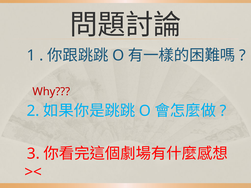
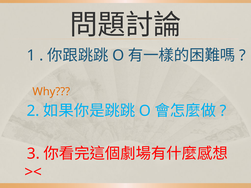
Why colour: red -> orange
